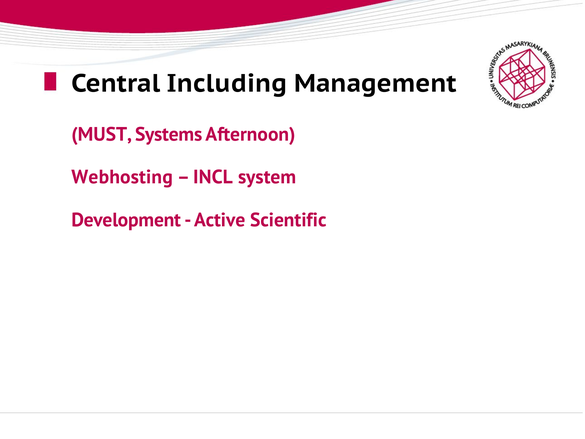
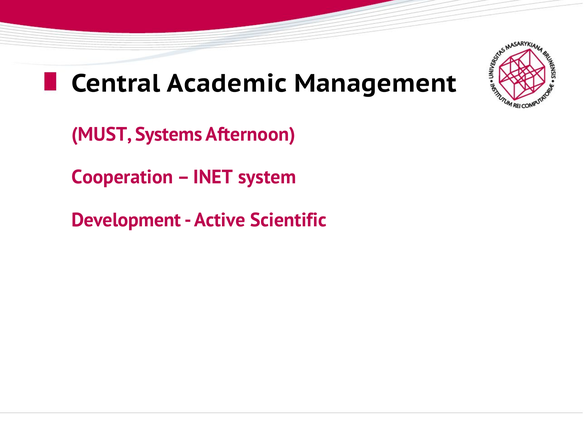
Including: Including -> Academic
Webhosting: Webhosting -> Cooperation
INCL: INCL -> INET
